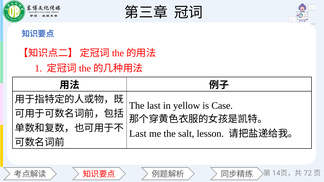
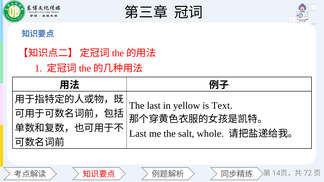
Case: Case -> Text
lesson: lesson -> whole
